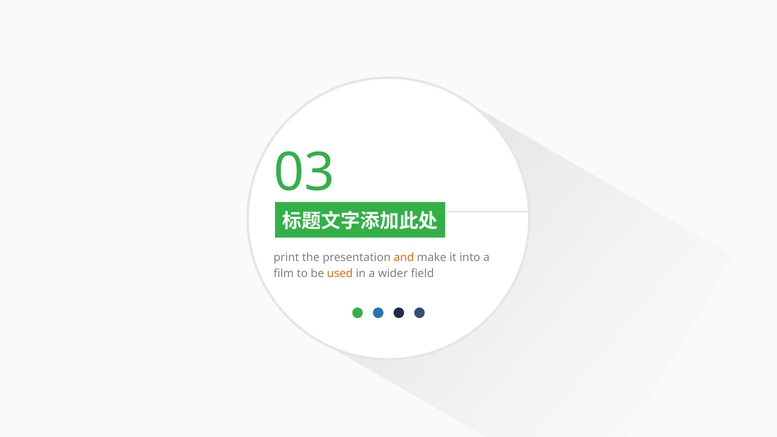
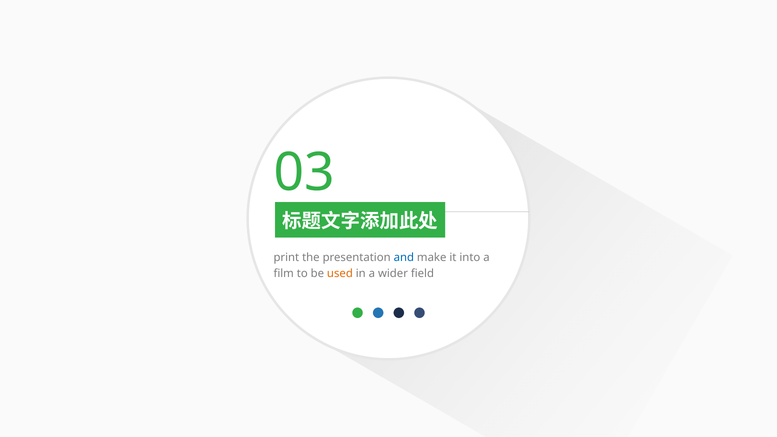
and colour: orange -> blue
